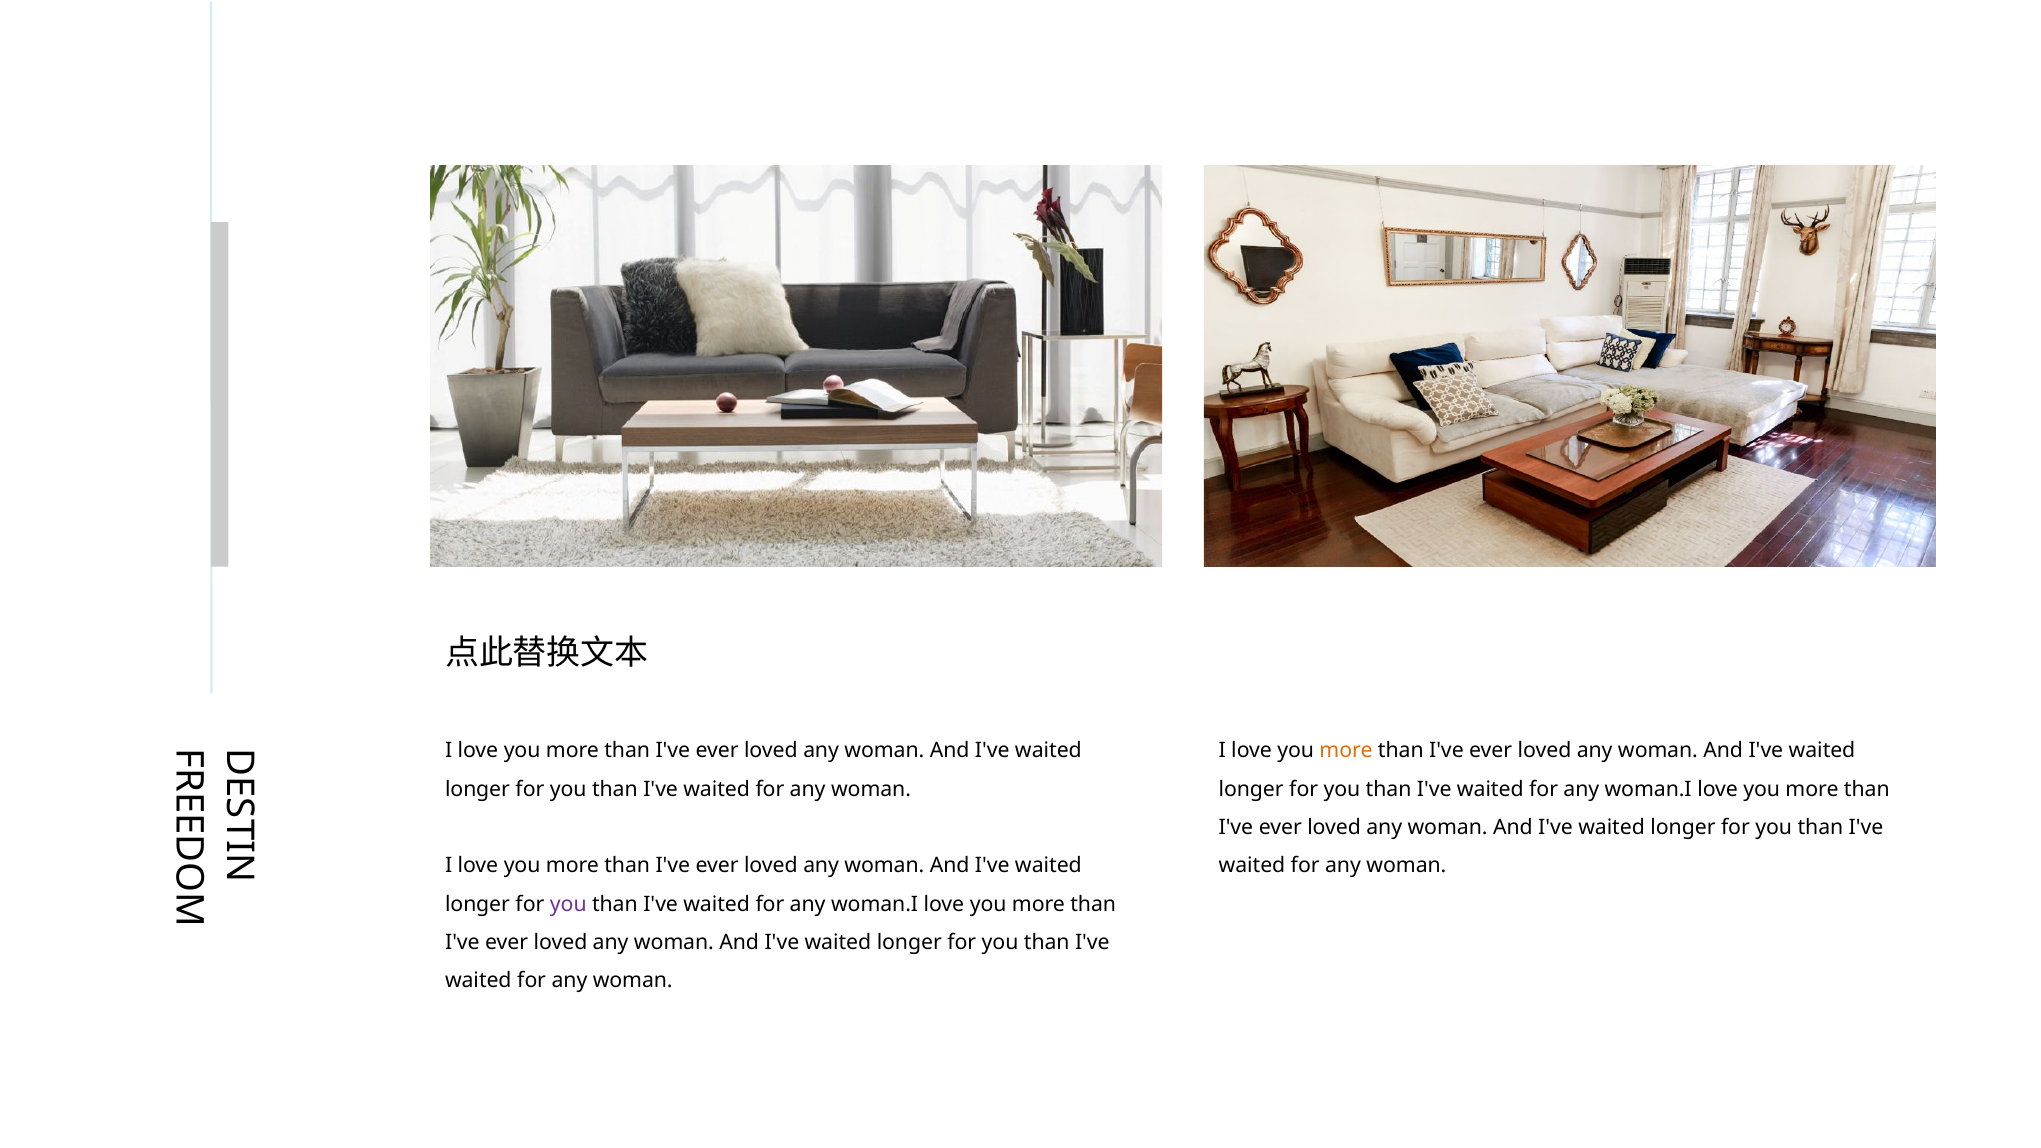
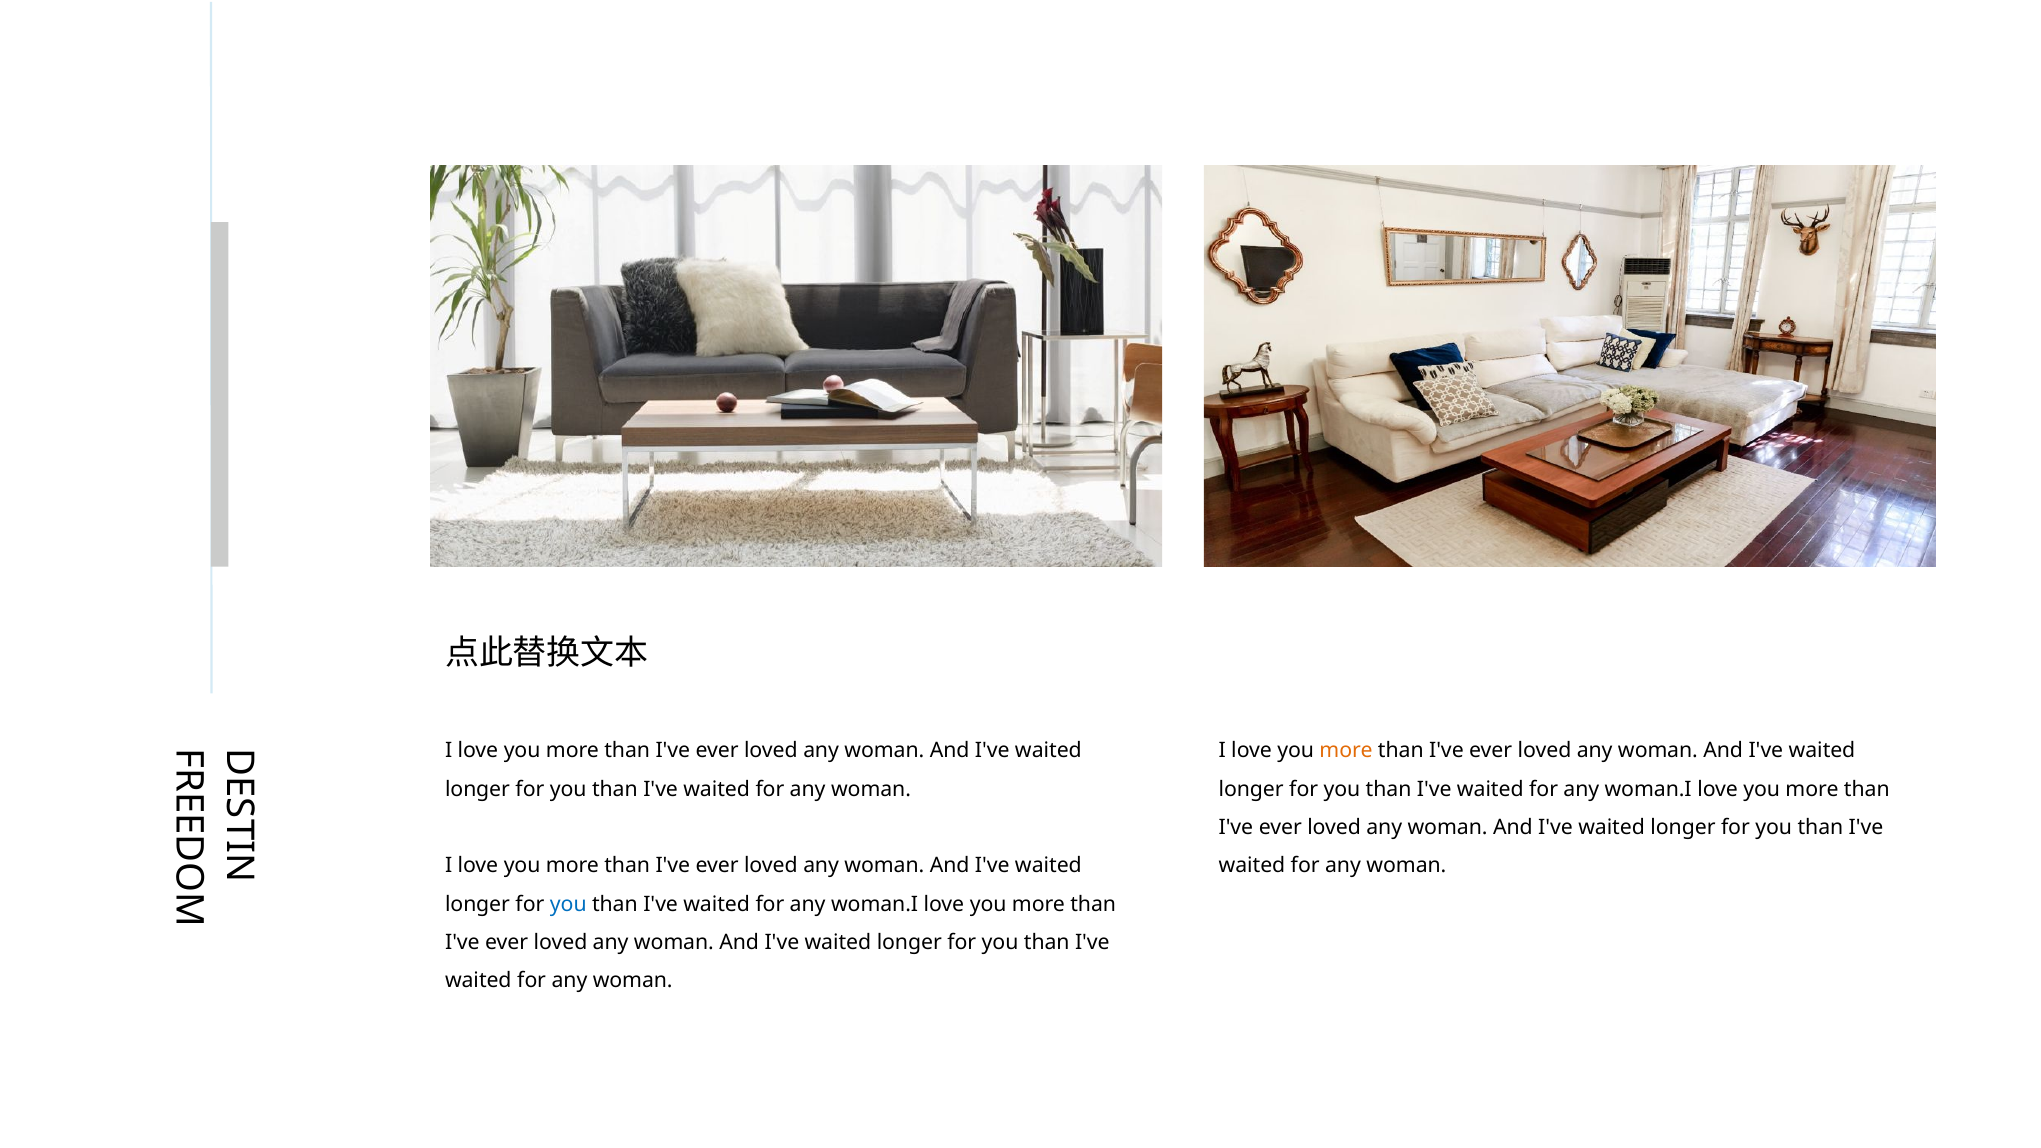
you at (568, 904) colour: purple -> blue
